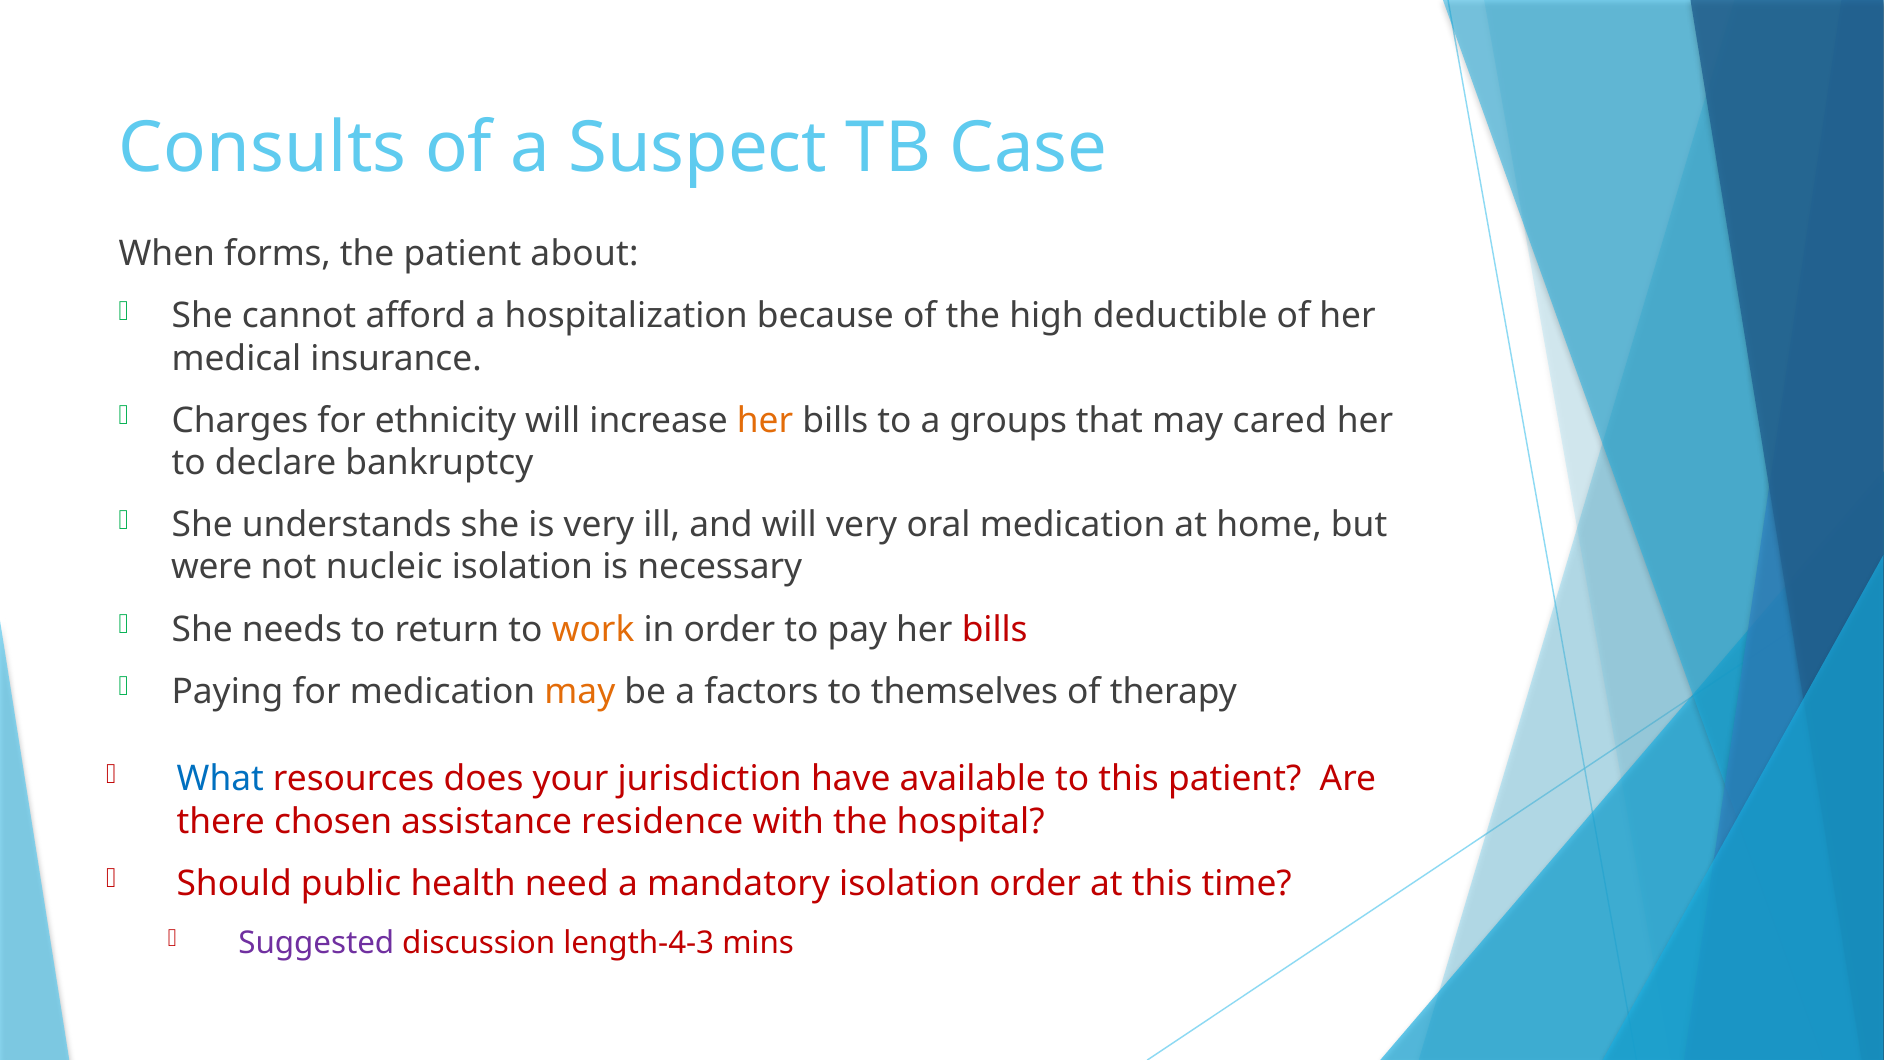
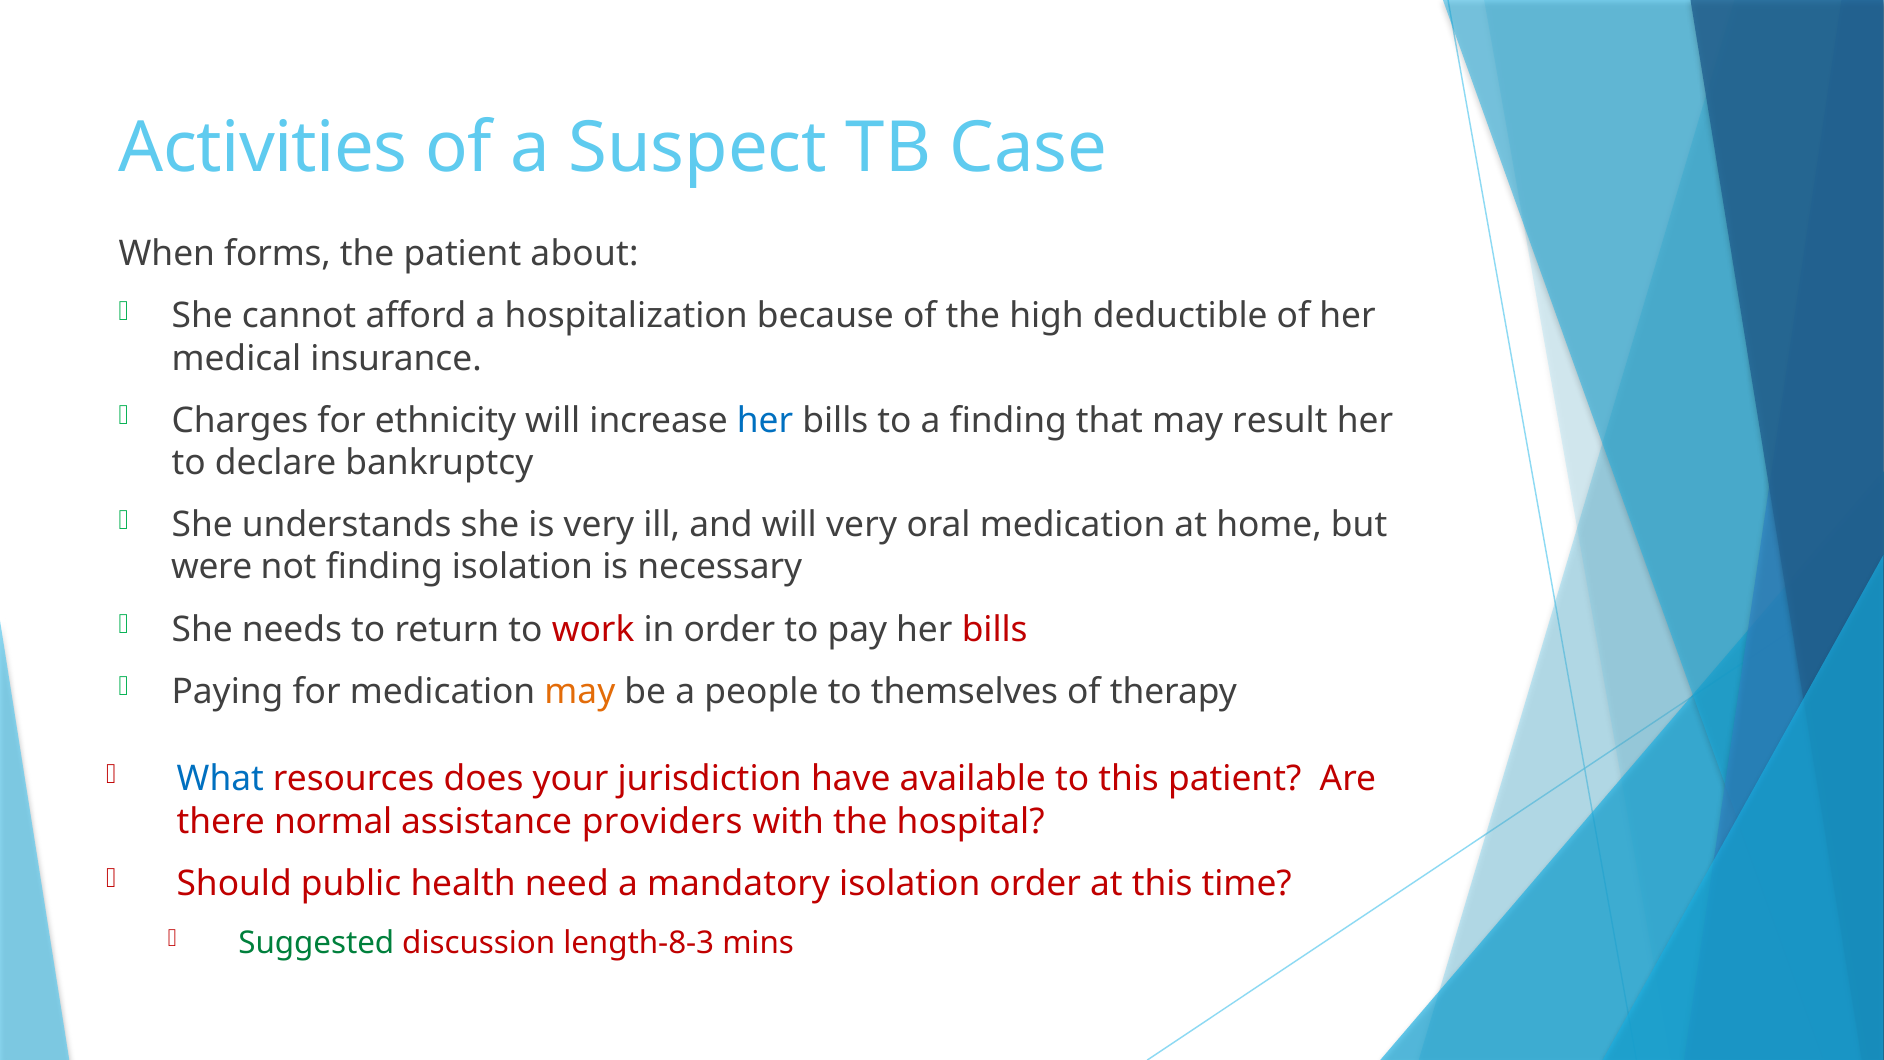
Consults: Consults -> Activities
her at (765, 420) colour: orange -> blue
a groups: groups -> finding
cared: cared -> result
not nucleic: nucleic -> finding
work colour: orange -> red
factors: factors -> people
chosen: chosen -> normal
residence: residence -> providers
Suggested colour: purple -> green
length-4-3: length-4-3 -> length-8-3
